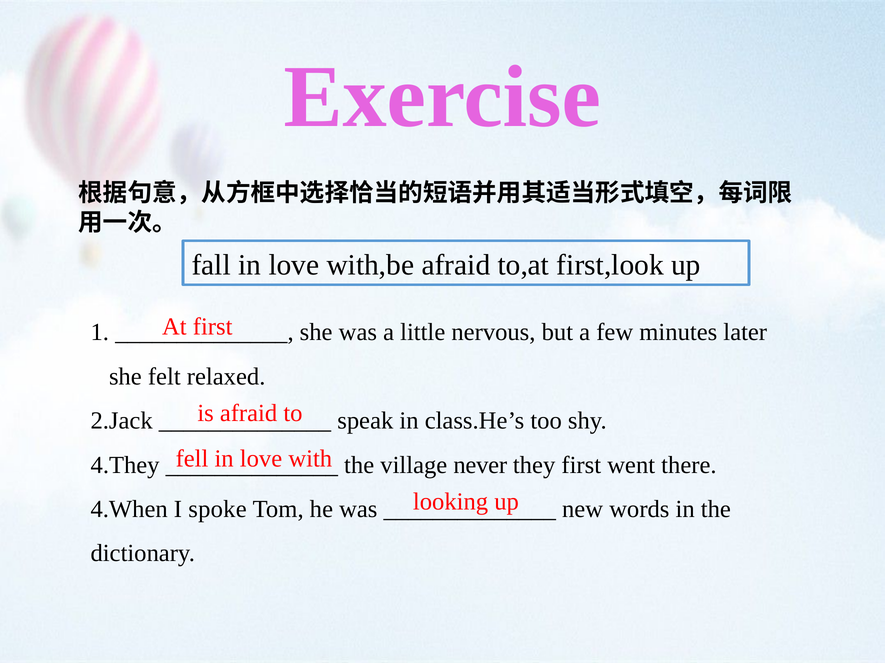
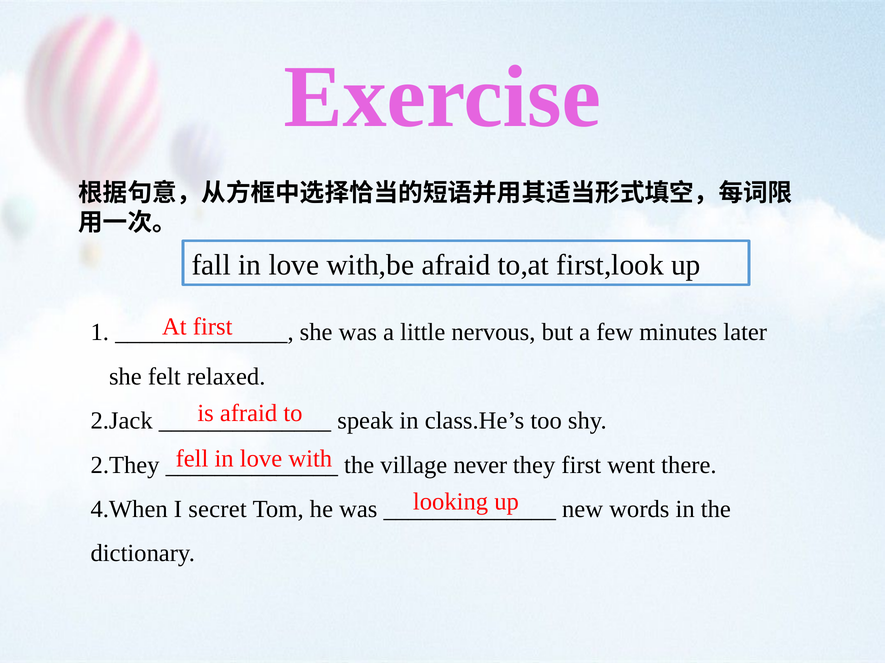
4.They: 4.They -> 2.They
spoke: spoke -> secret
